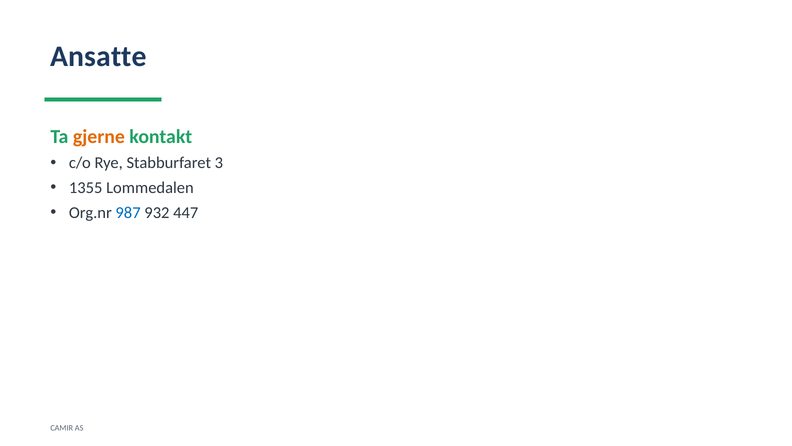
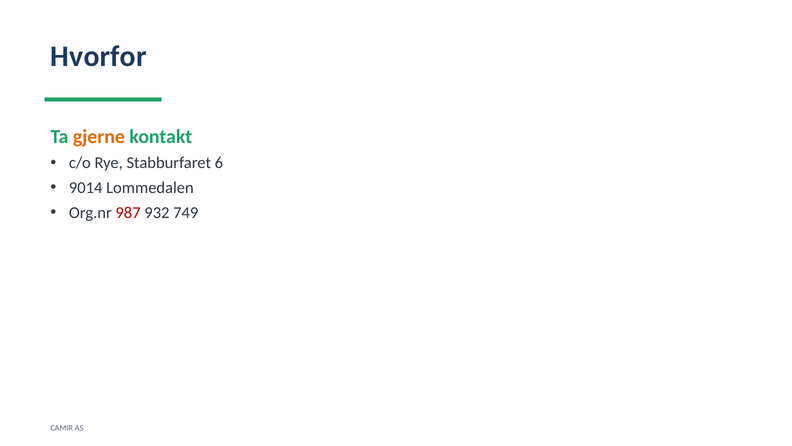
Ansatte: Ansatte -> Hvorfor
3: 3 -> 6
1355: 1355 -> 9014
987 colour: blue -> red
447: 447 -> 749
